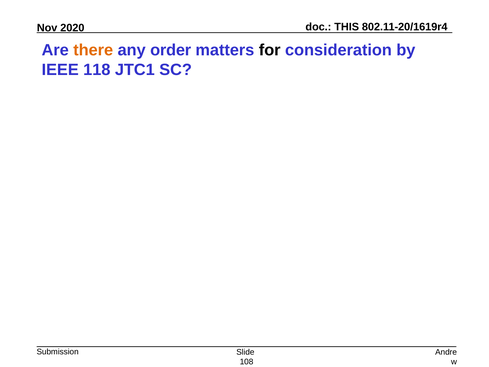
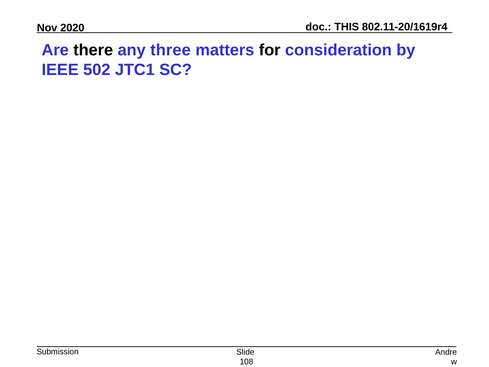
there colour: orange -> black
order: order -> three
118: 118 -> 502
